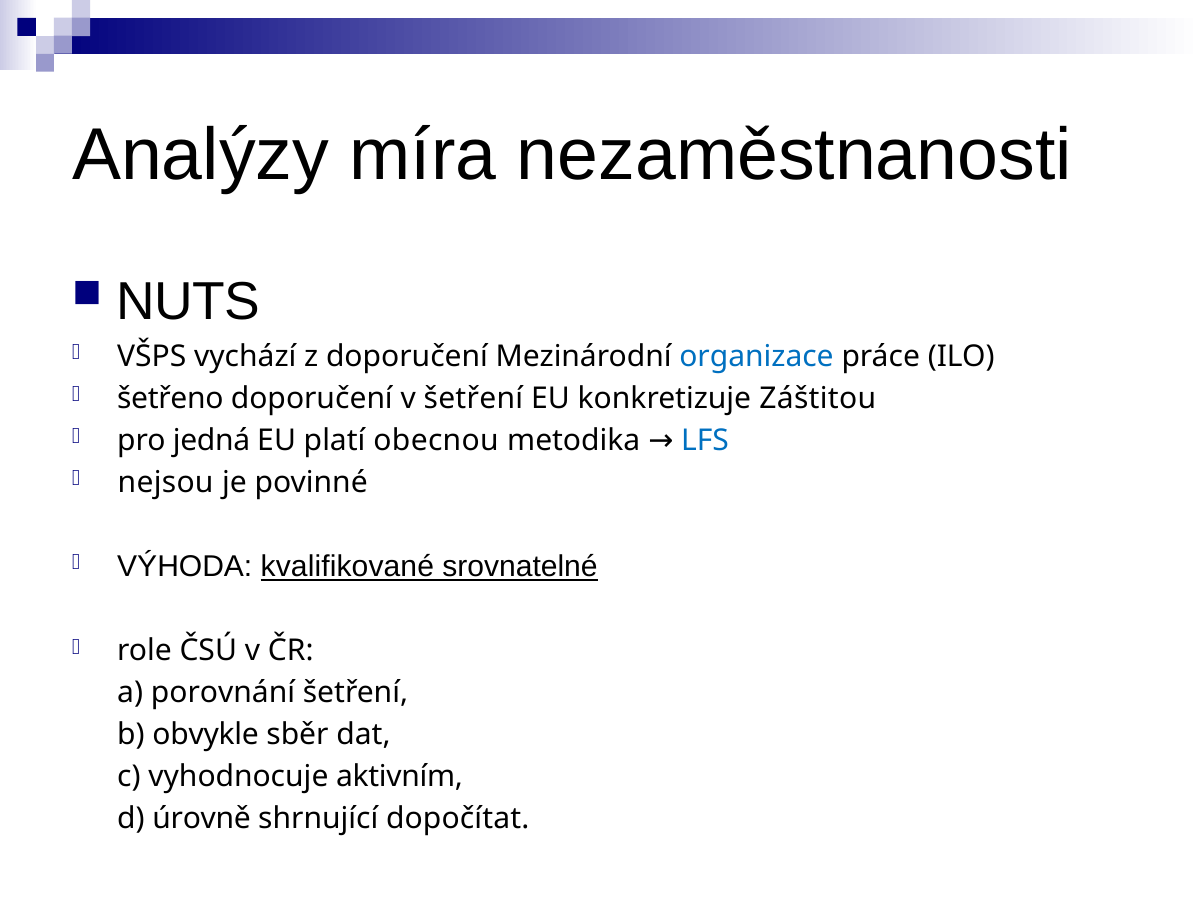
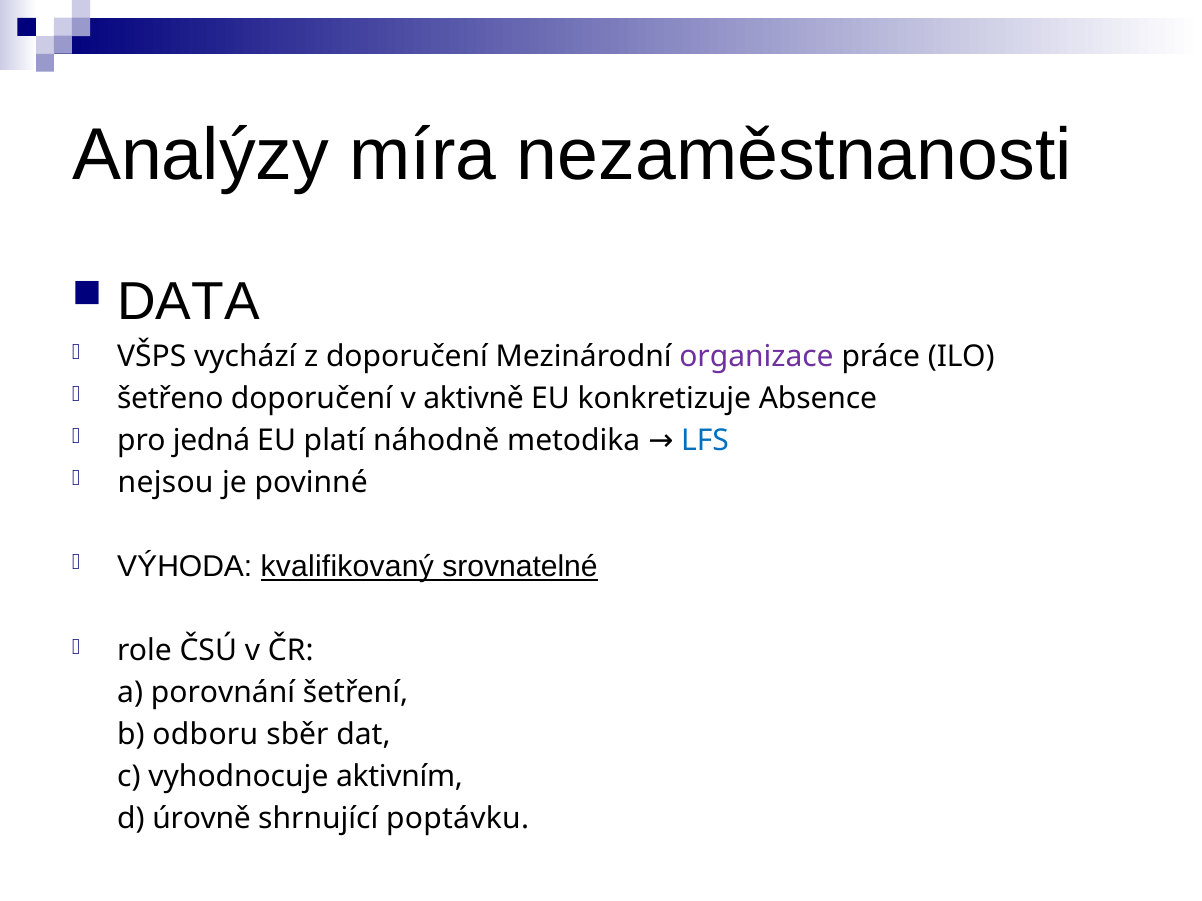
NUTS: NUTS -> DATA
organizace colour: blue -> purple
v šetření: šetření -> aktivně
Záštitou: Záštitou -> Absence
obecnou: obecnou -> náhodně
kvalifikované: kvalifikované -> kvalifikovaný
obvykle: obvykle -> odboru
dopočítat: dopočítat -> poptávku
